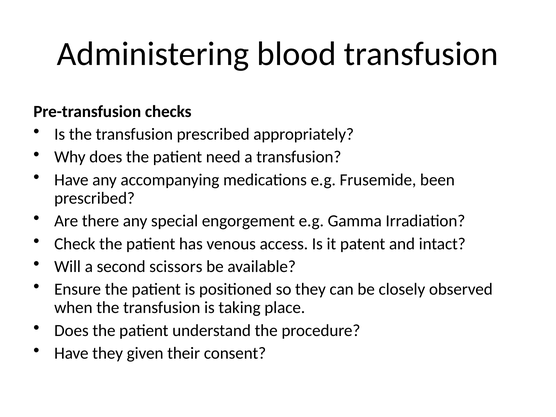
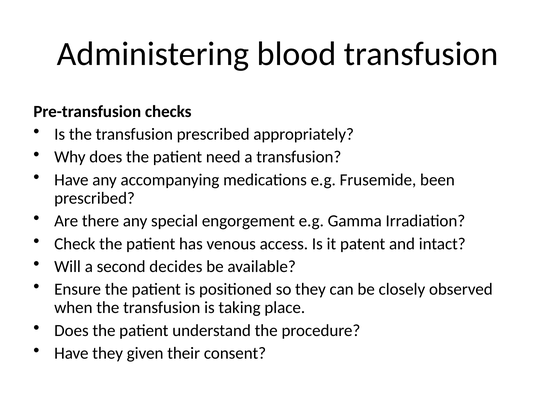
scissors: scissors -> decides
